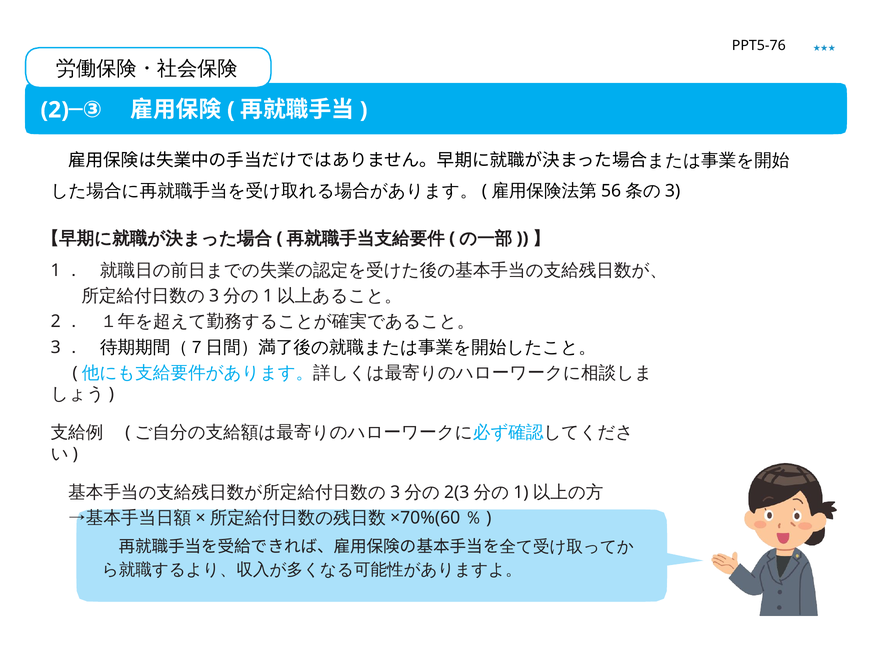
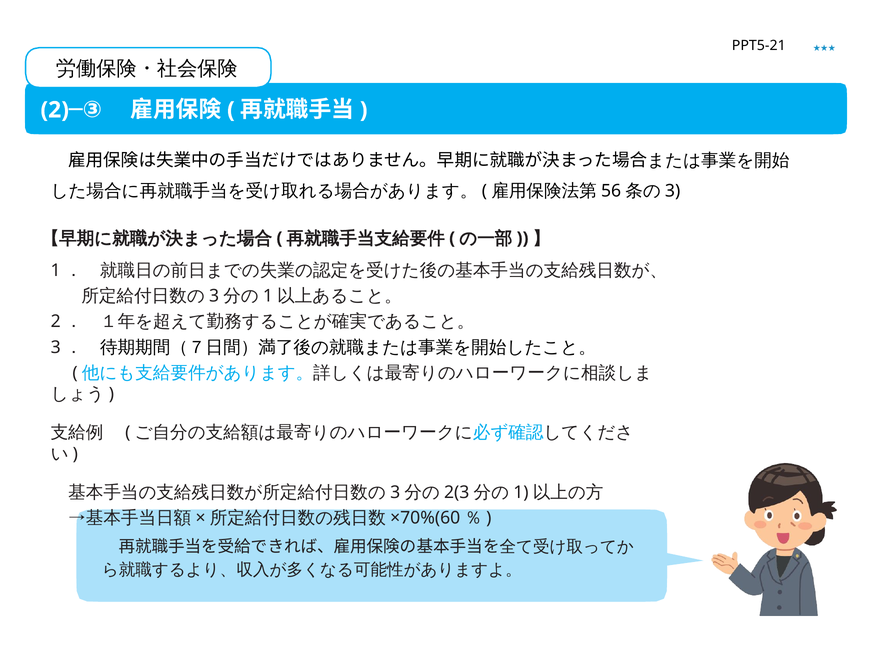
PPT5-76: PPT5-76 -> PPT5-21
